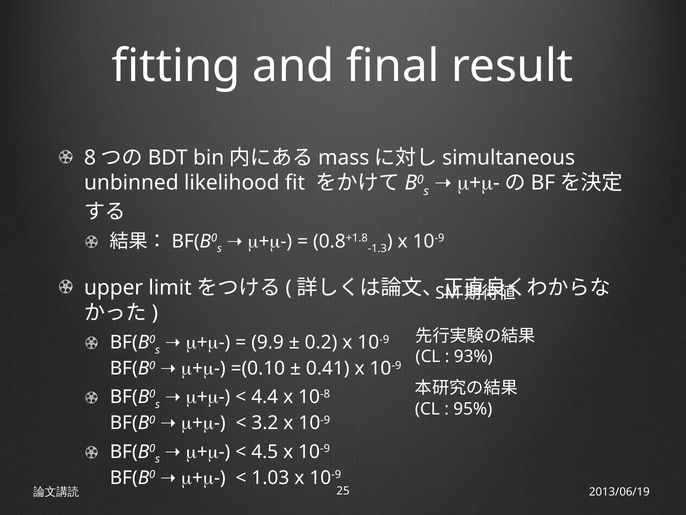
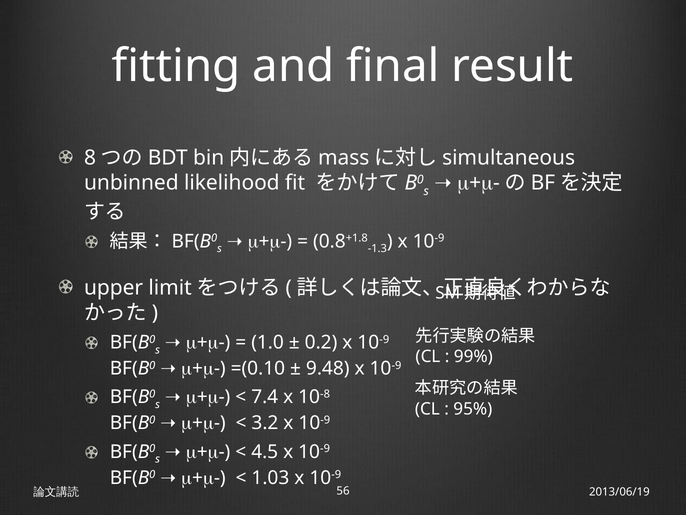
9.9: 9.9 -> 1.0
93%: 93% -> 99%
0.41: 0.41 -> 9.48
4.4: 4.4 -> 7.4
25: 25 -> 56
